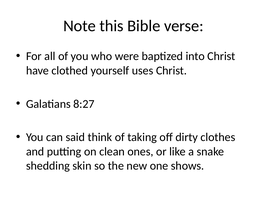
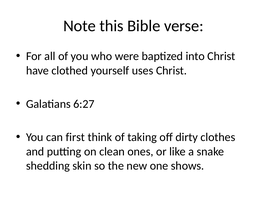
8:27: 8:27 -> 6:27
said: said -> first
